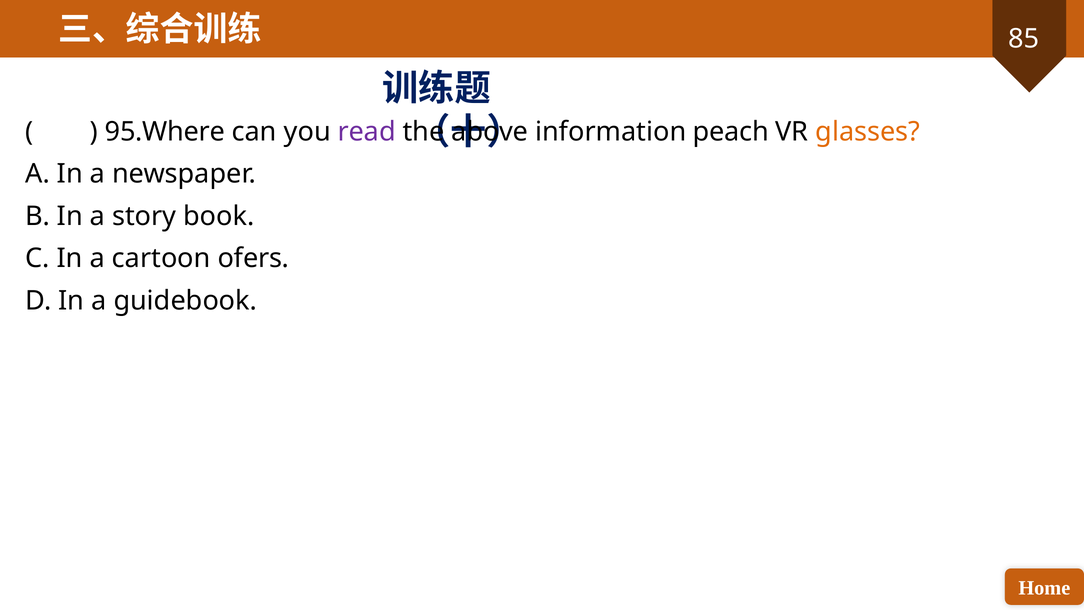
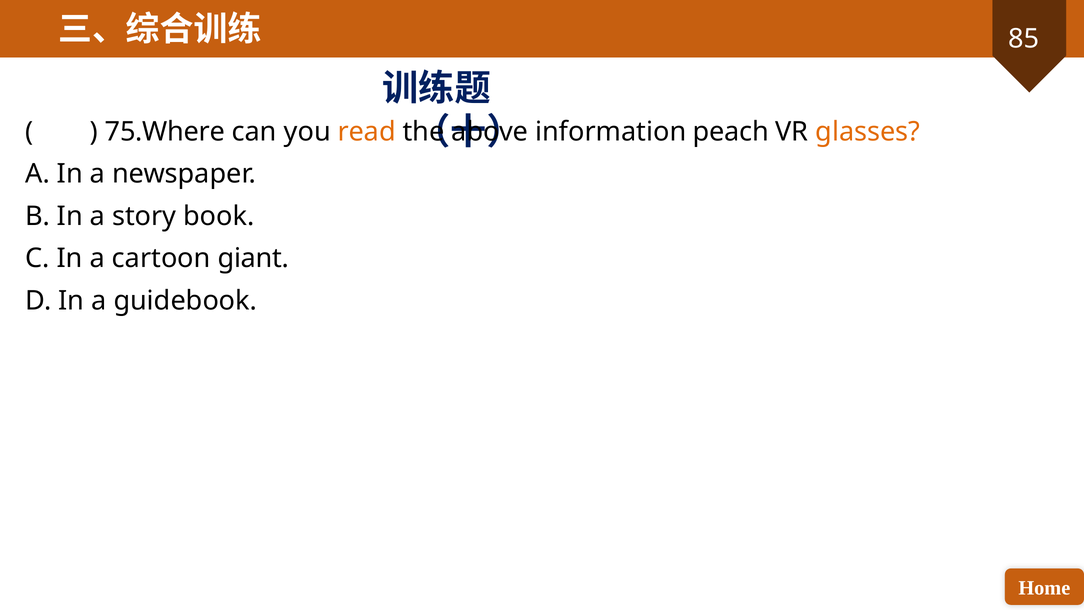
95.Where: 95.Where -> 75.Where
read colour: purple -> orange
ofers: ofers -> giant
